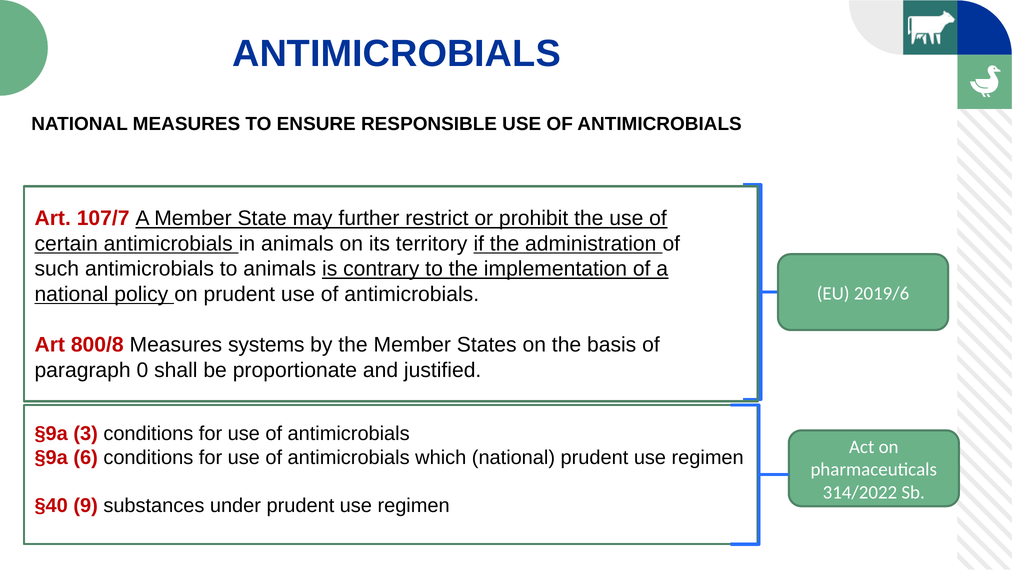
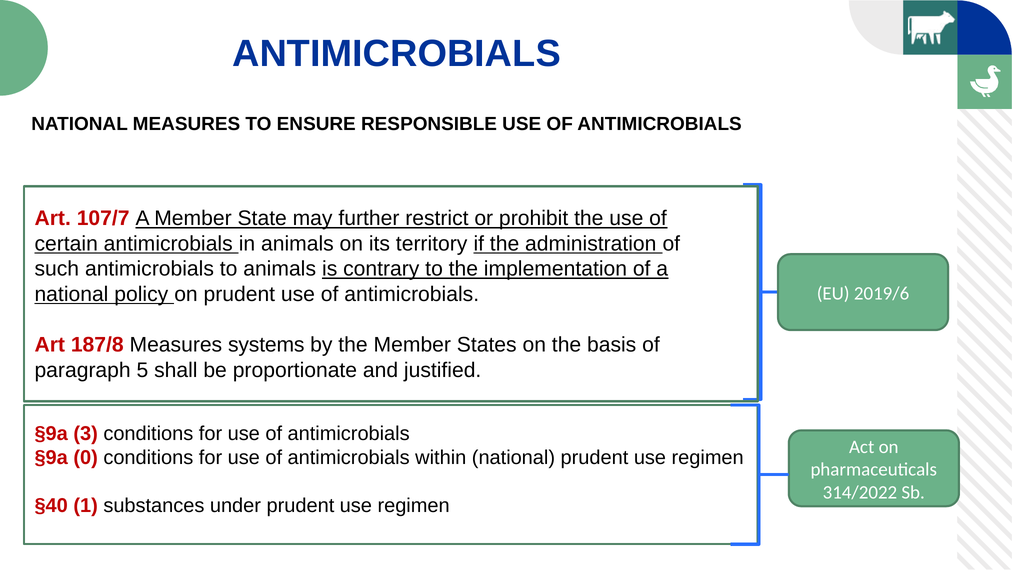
800/8: 800/8 -> 187/8
0: 0 -> 5
6: 6 -> 0
which: which -> within
9: 9 -> 1
